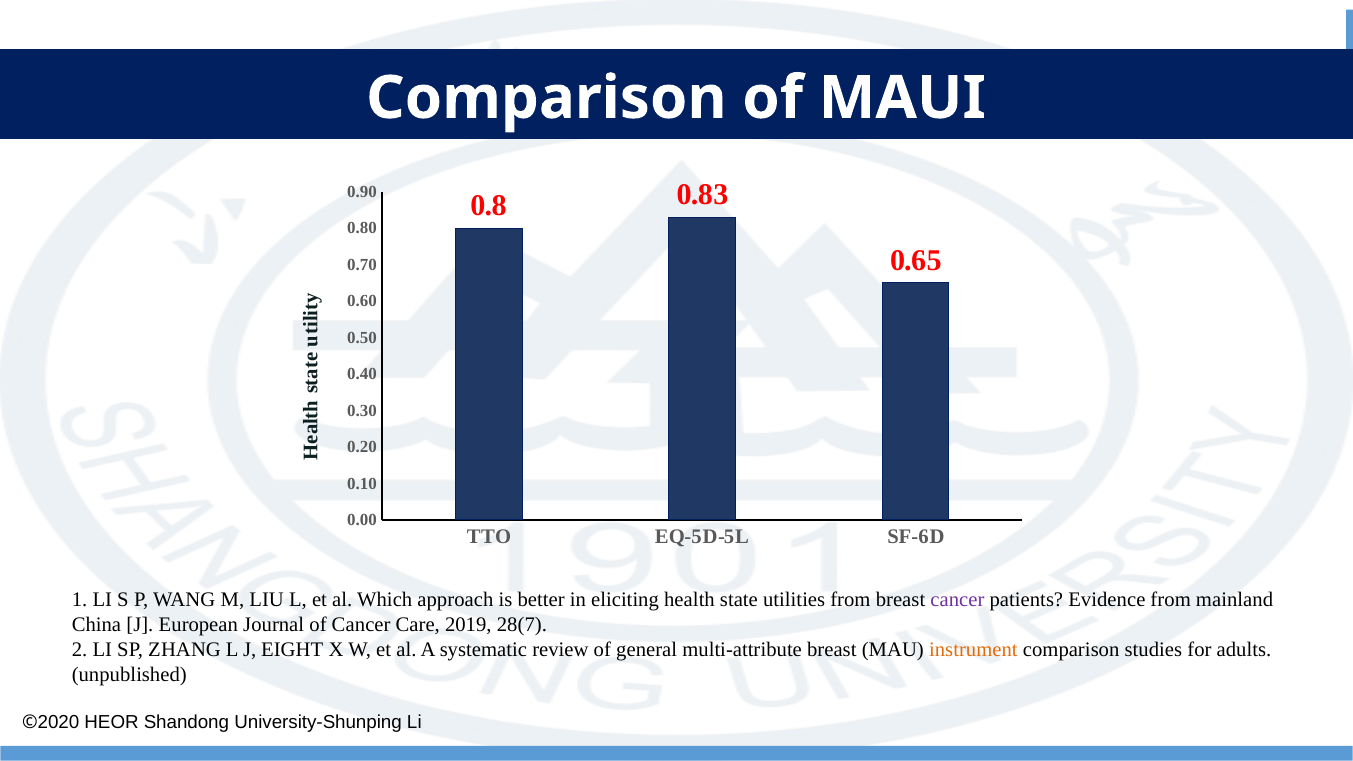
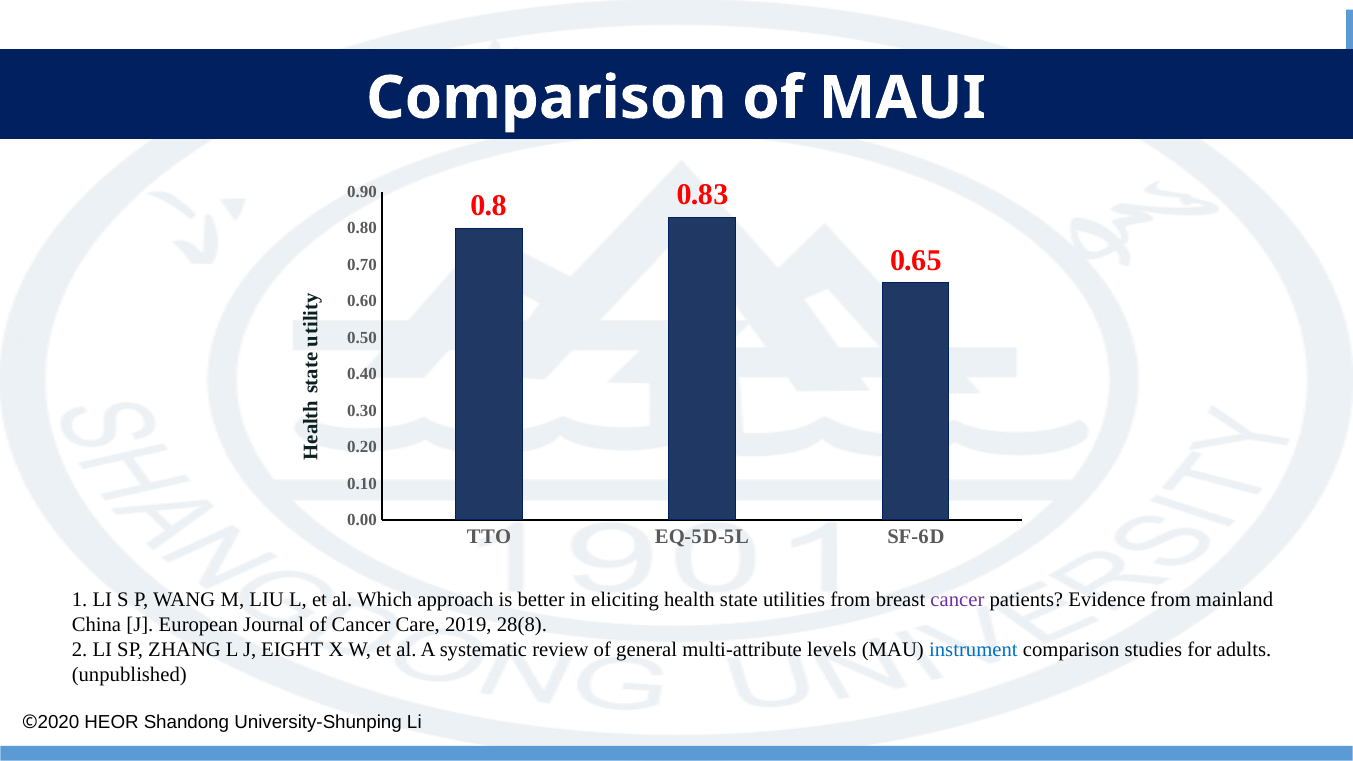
28(7: 28(7 -> 28(8
multi-attribute breast: breast -> levels
instrument colour: orange -> blue
